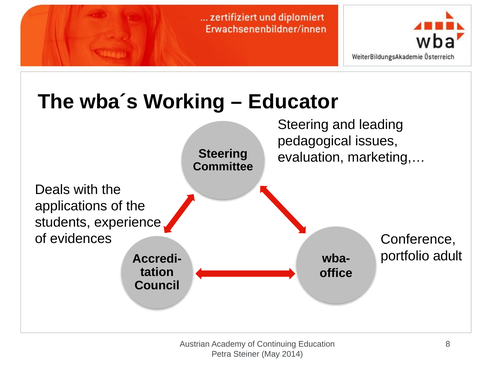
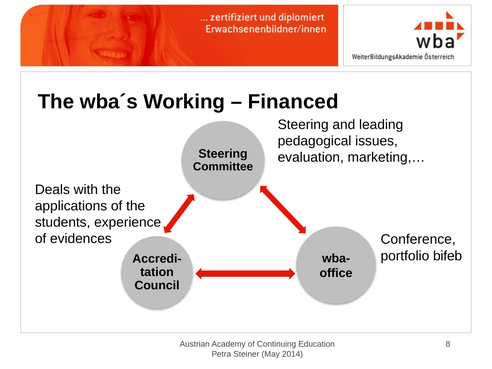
Educator: Educator -> Financed
adult: adult -> bifeb
